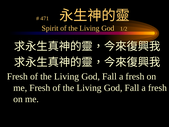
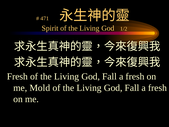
me Fresh: Fresh -> Mold
